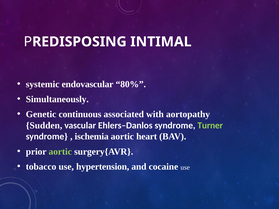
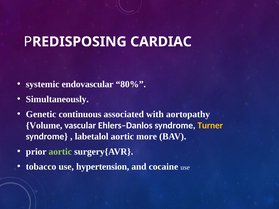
INTIMAL: INTIMAL -> CARDIAC
Sudden: Sudden -> Volume
Turner colour: light green -> yellow
ischemia: ischemia -> labetalol
heart: heart -> more
